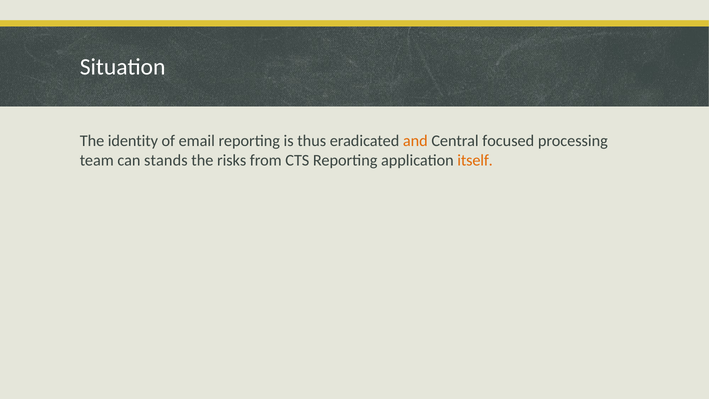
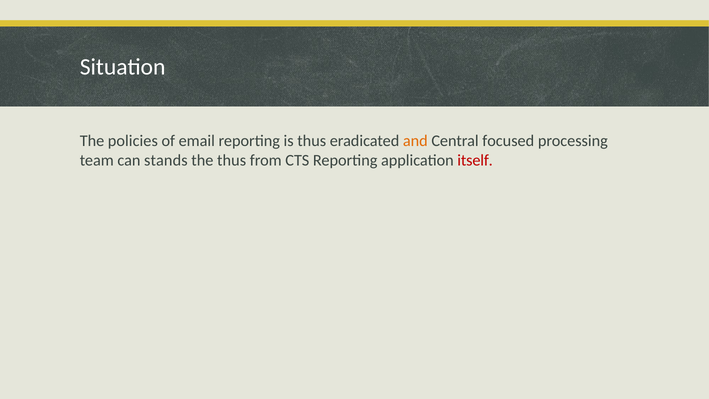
identity: identity -> policies
the risks: risks -> thus
itself colour: orange -> red
